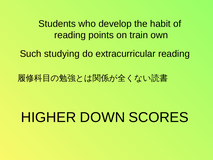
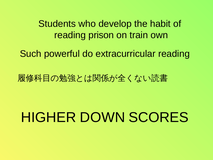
points: points -> prison
studying: studying -> powerful
